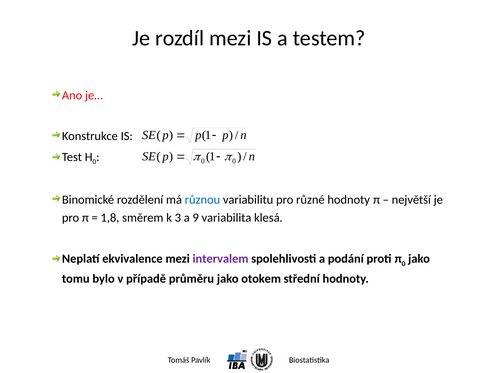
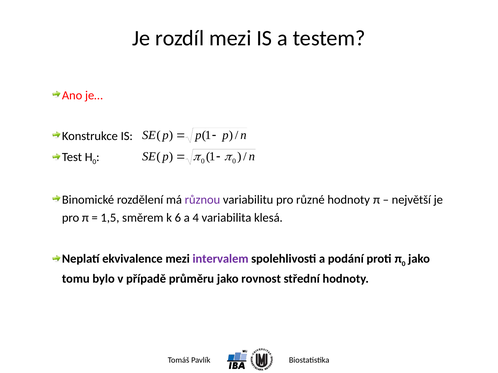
různou colour: blue -> purple
1,8: 1,8 -> 1,5
3: 3 -> 6
9: 9 -> 4
otokem: otokem -> rovnost
